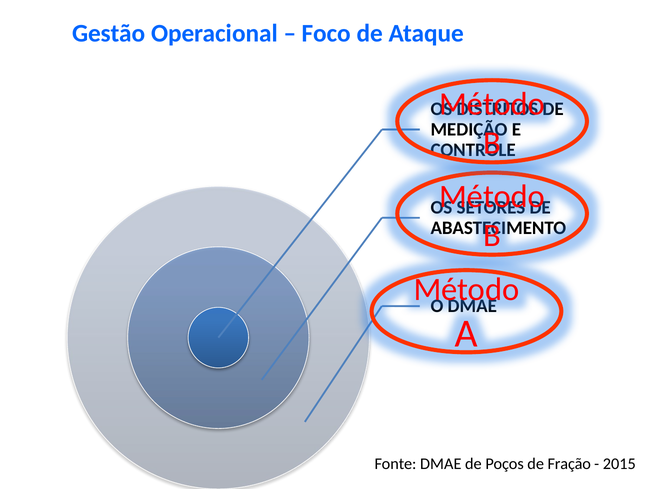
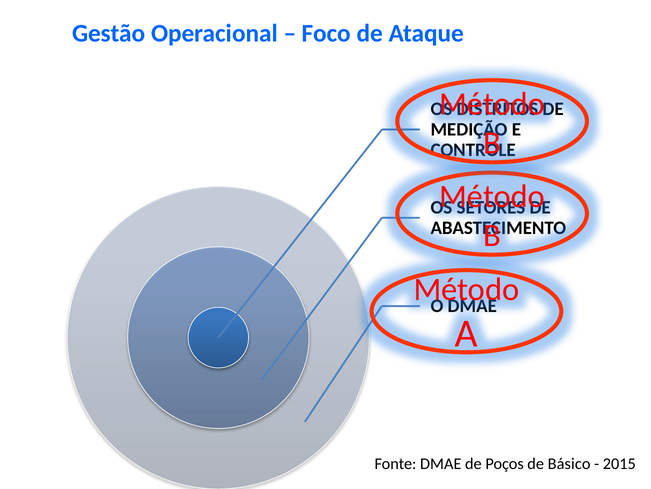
Fração: Fração -> Básico
